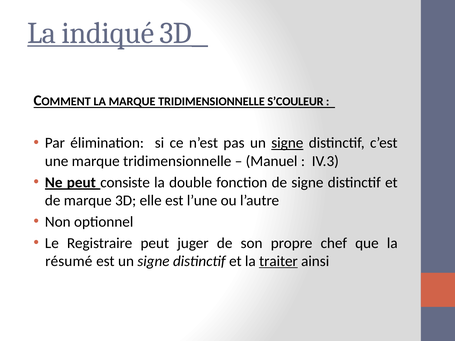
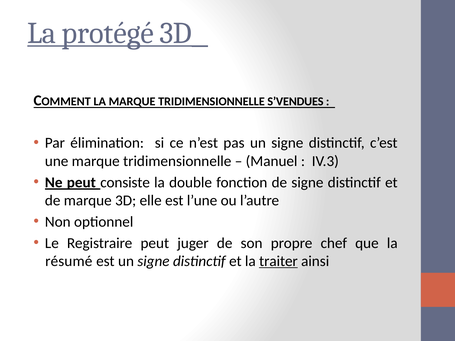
indiqué: indiqué -> protégé
S’COULEUR: S’COULEUR -> S’VENDUES
signe at (287, 143) underline: present -> none
